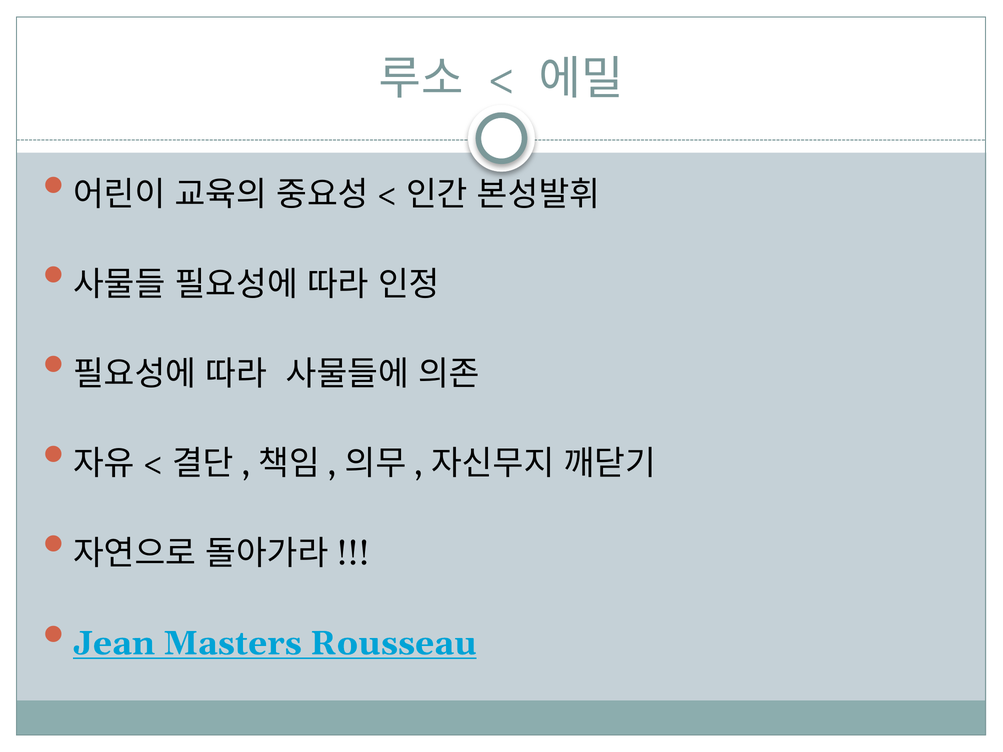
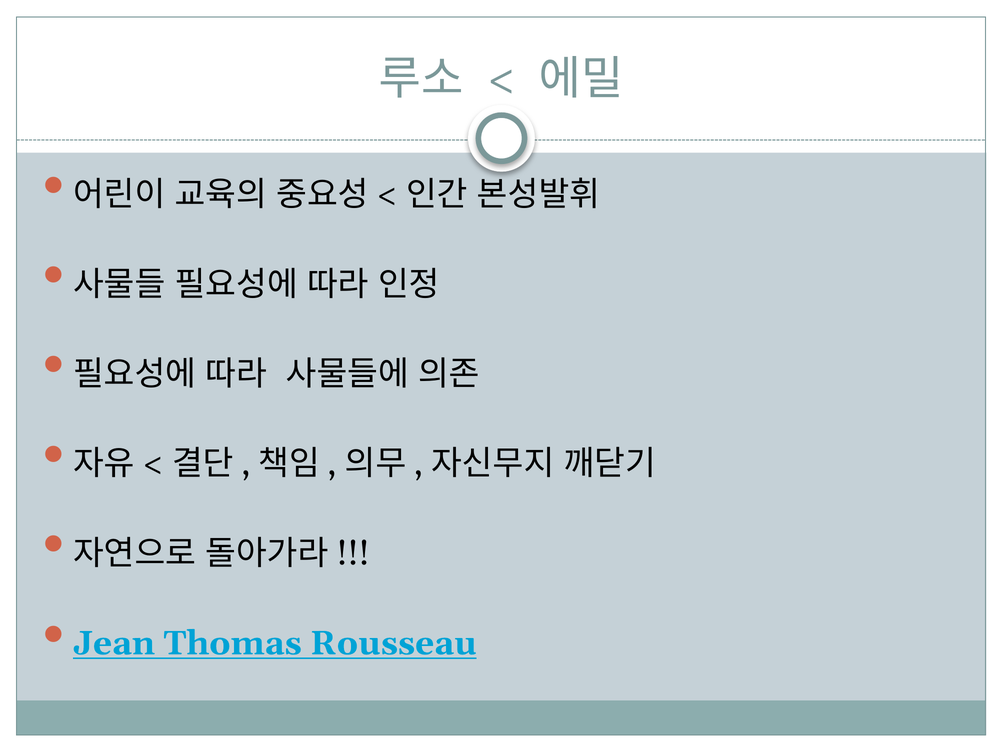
Masters: Masters -> Thomas
